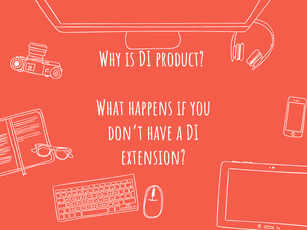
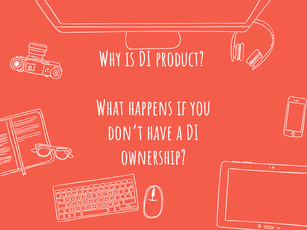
extension: extension -> ownership
